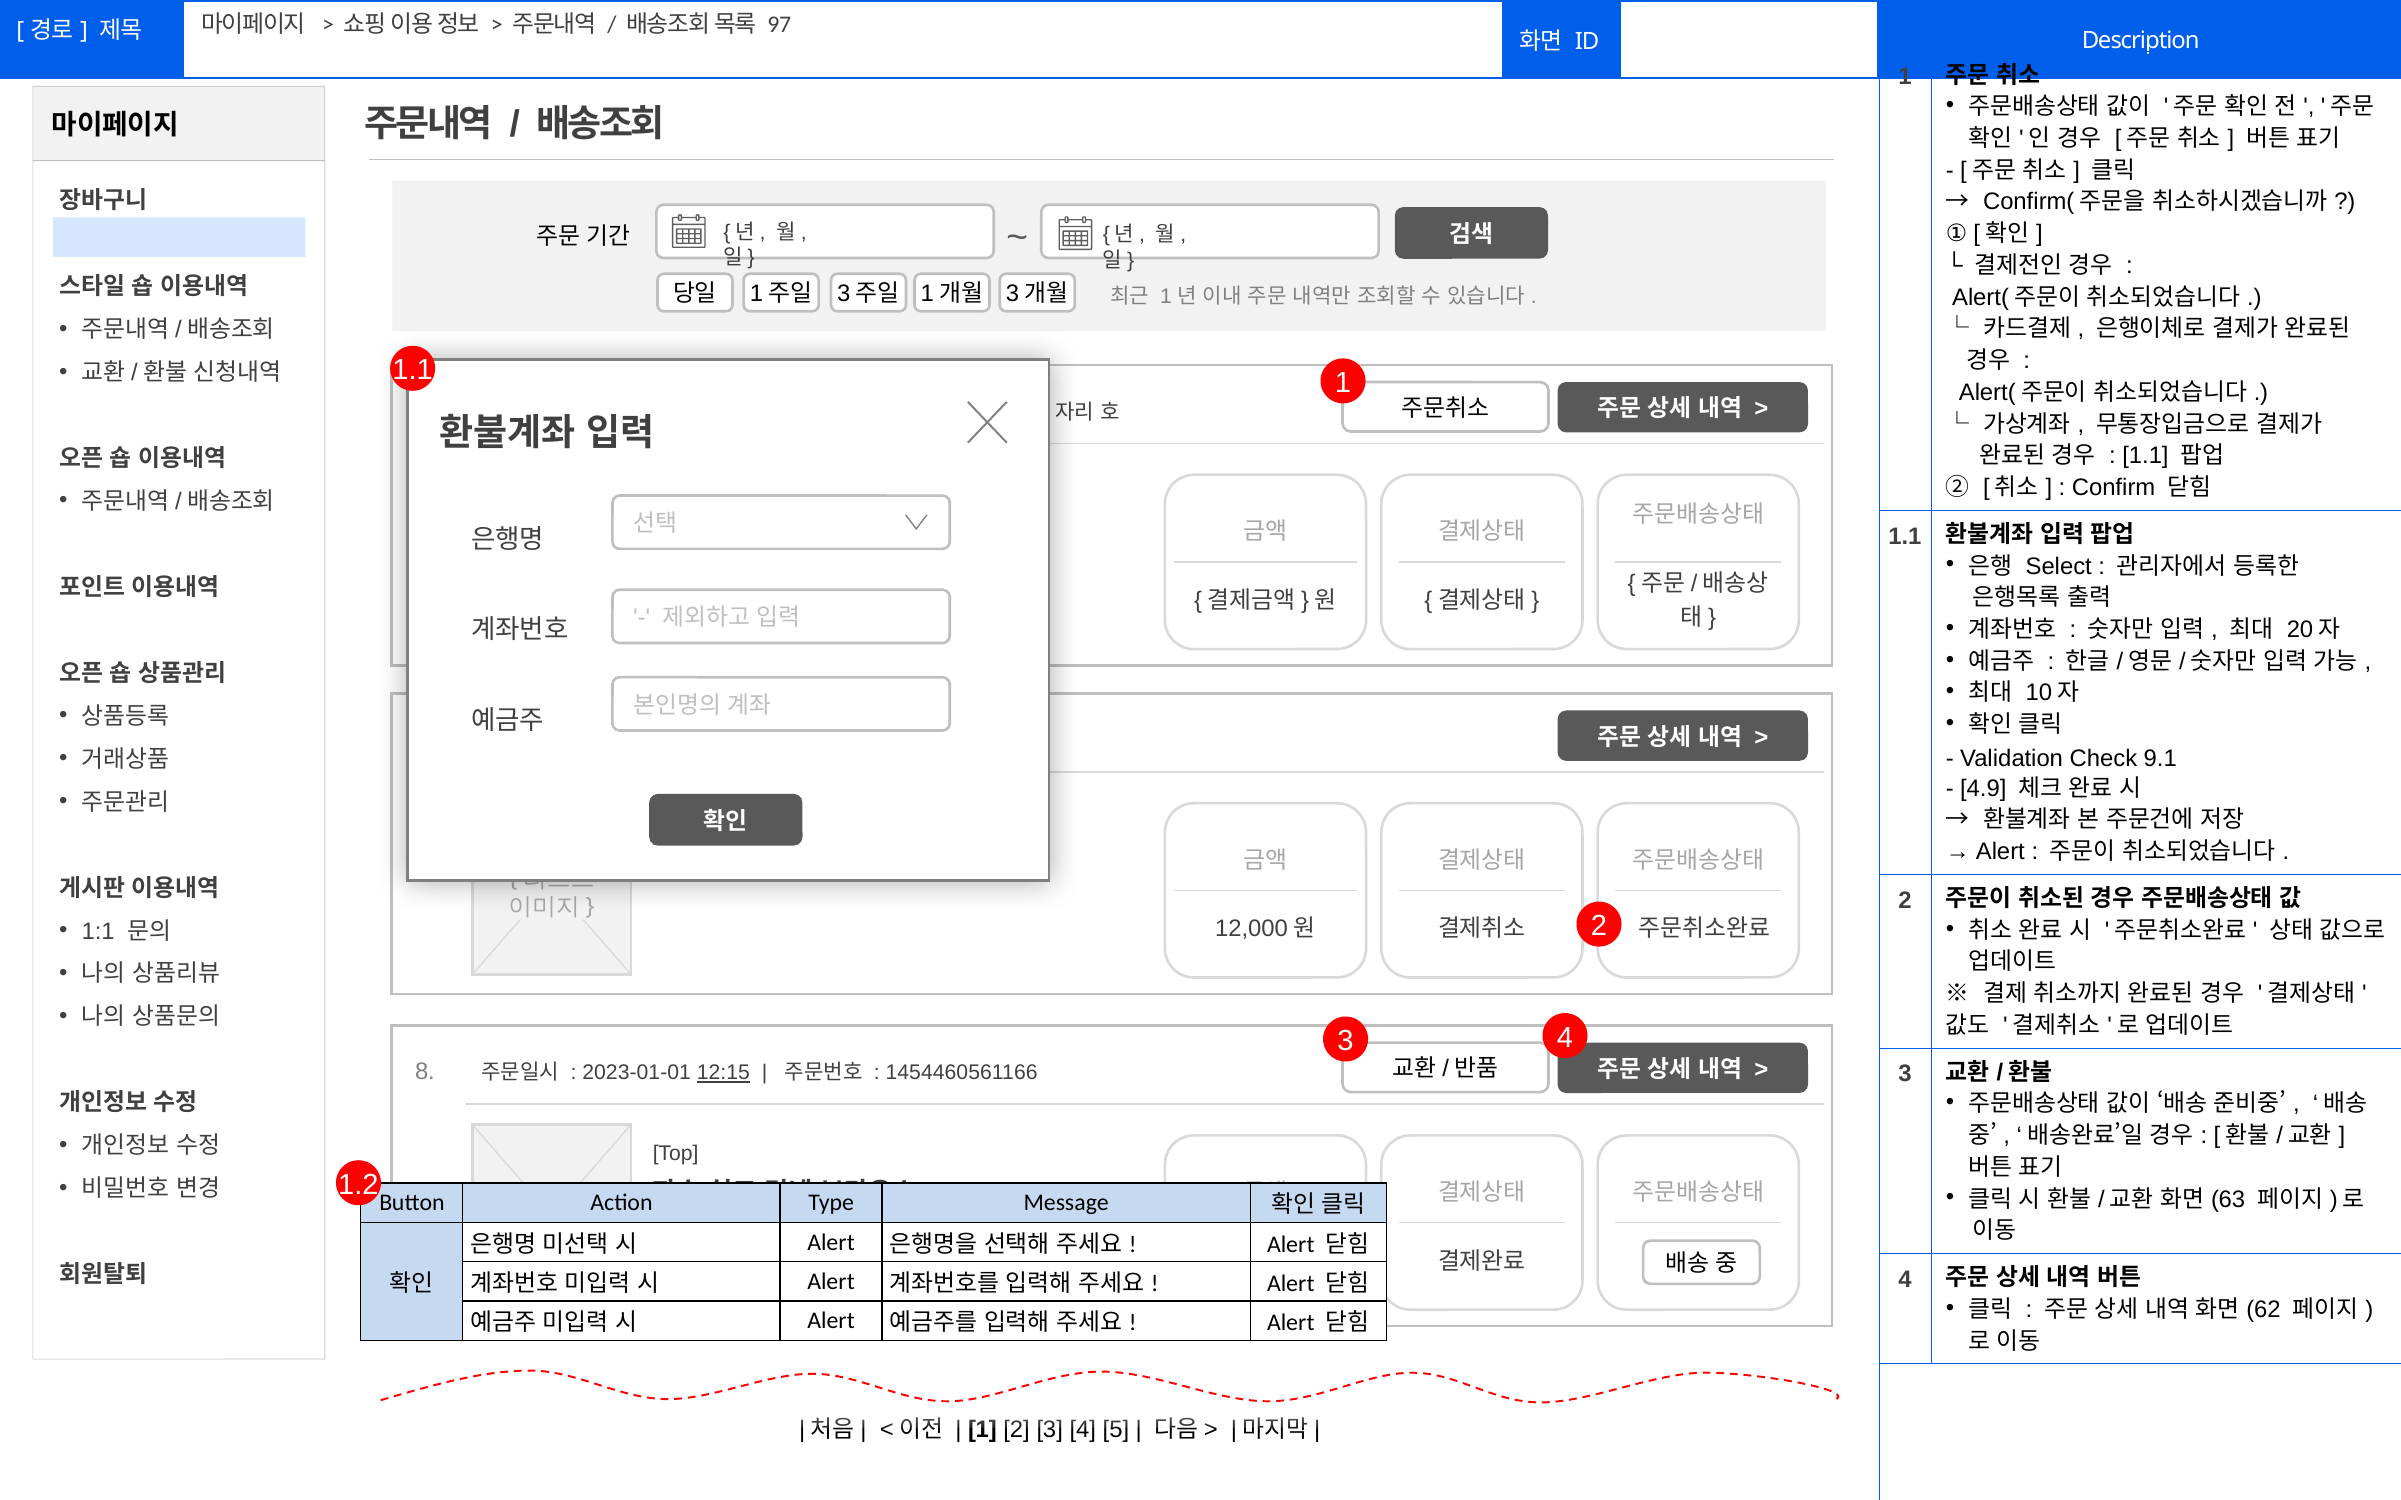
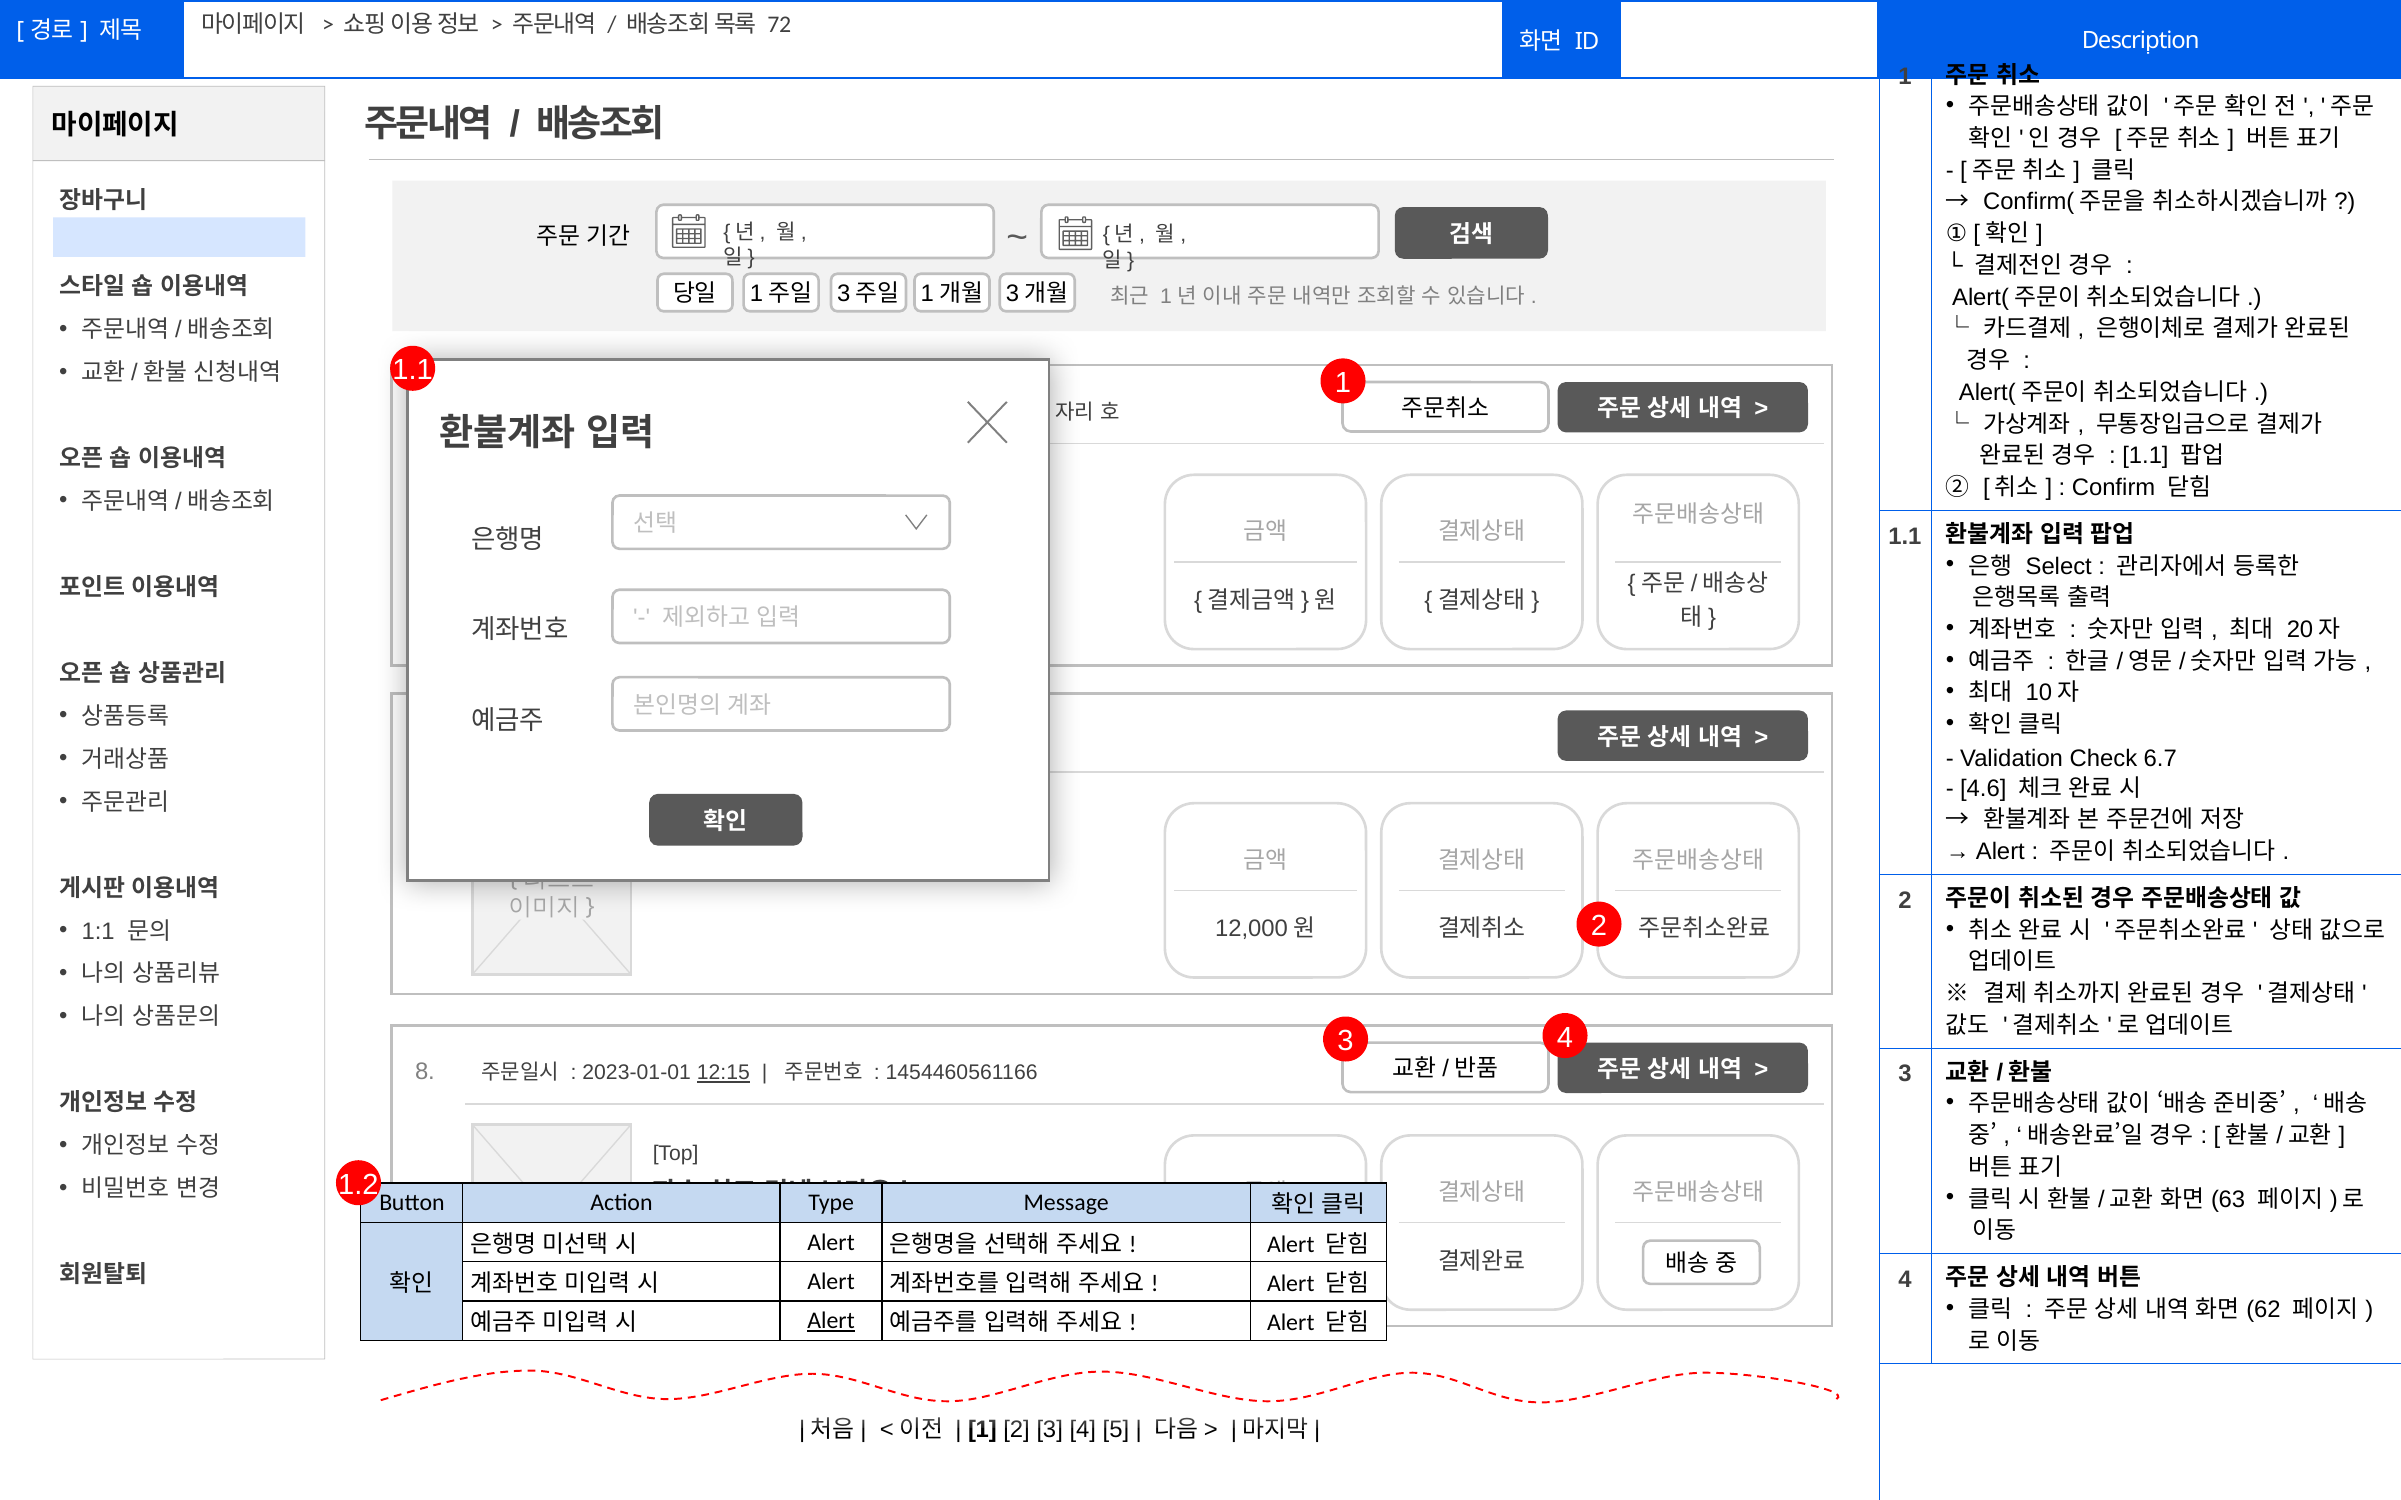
97: 97 -> 72
9.1: 9.1 -> 6.7
4.9: 4.9 -> 4.6
Alert at (831, 1321) underline: none -> present
